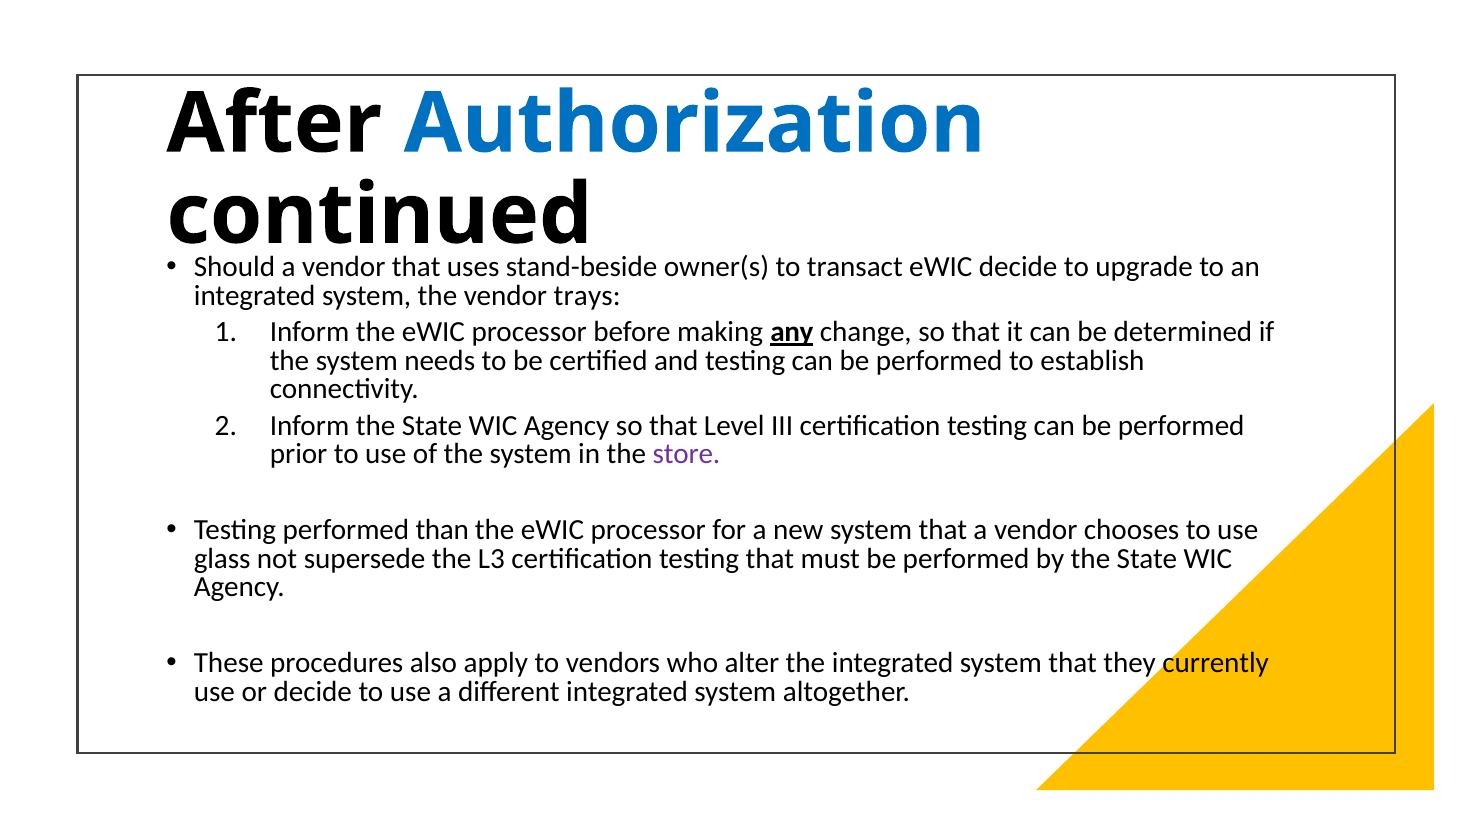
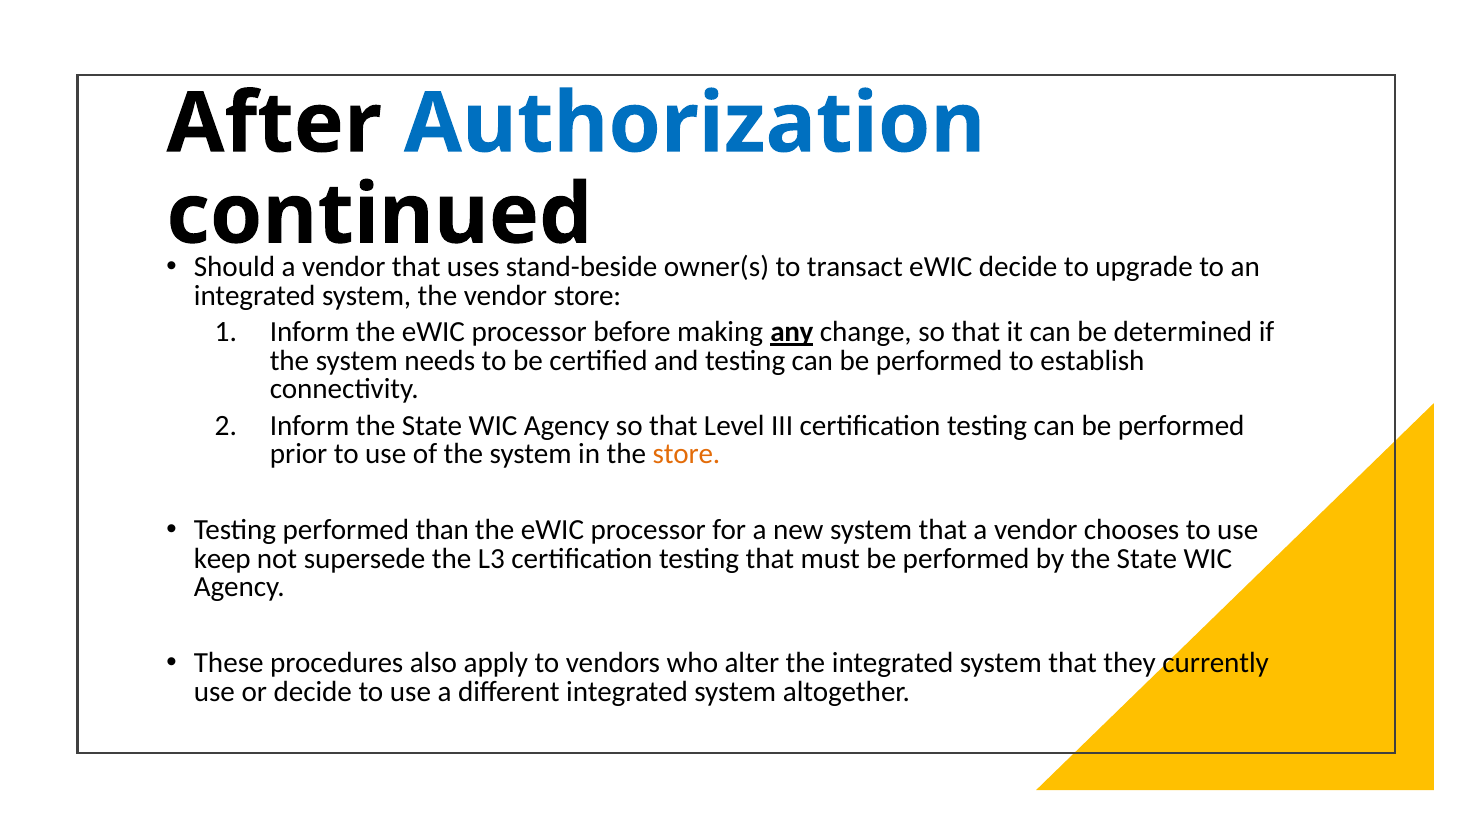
vendor trays: trays -> store
store at (686, 454) colour: purple -> orange
glass: glass -> keep
